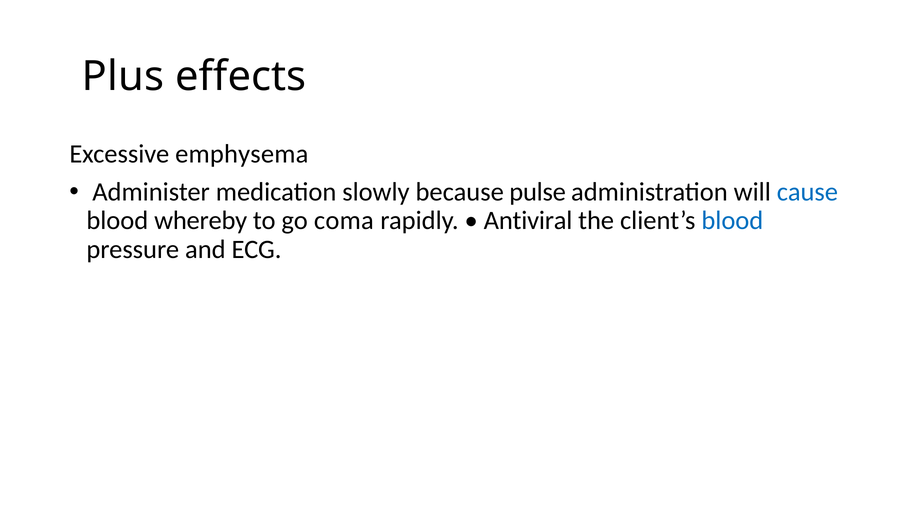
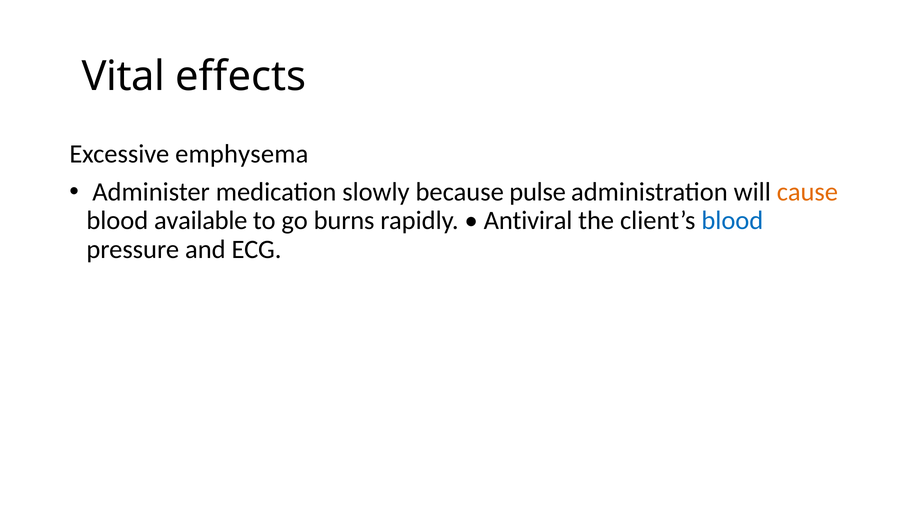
Plus: Plus -> Vital
cause colour: blue -> orange
whereby: whereby -> available
coma: coma -> burns
